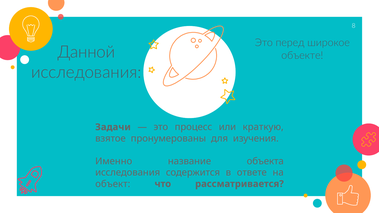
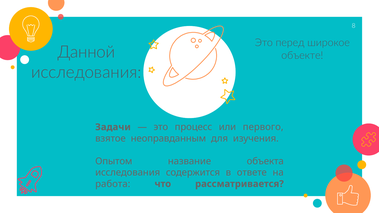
краткую: краткую -> первого
пронумерованы: пронумерованы -> неоправданным
Именно: Именно -> Опытом
объект: объект -> работа
